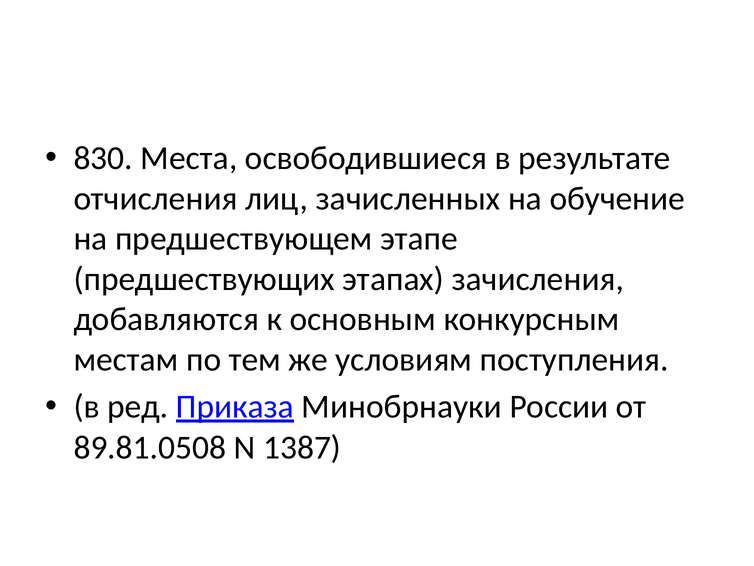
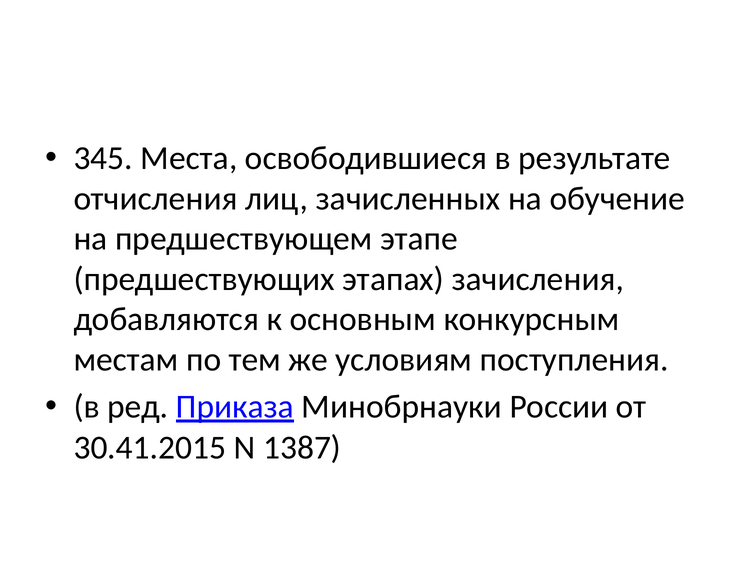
830: 830 -> 345
89.81.0508: 89.81.0508 -> 30.41.2015
